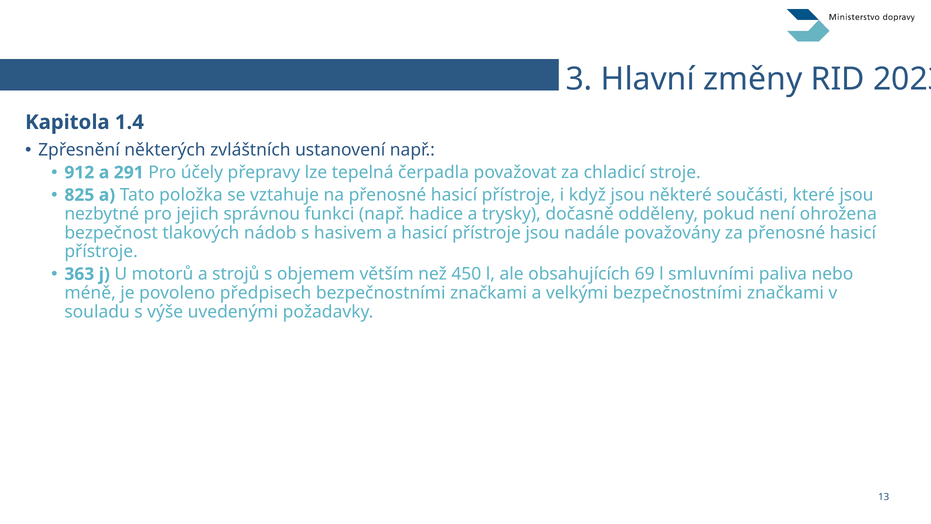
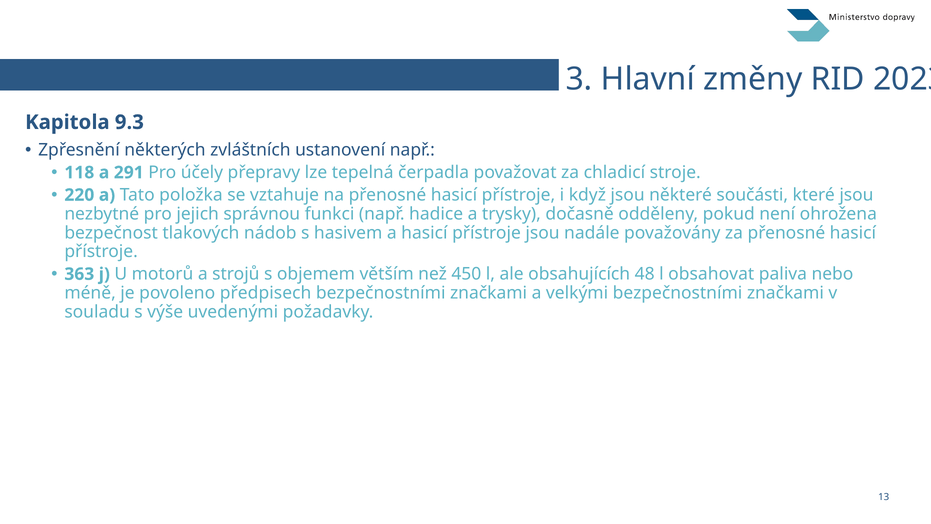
1.4: 1.4 -> 9.3
912: 912 -> 118
825: 825 -> 220
69: 69 -> 48
smluvními: smluvními -> obsahovat
